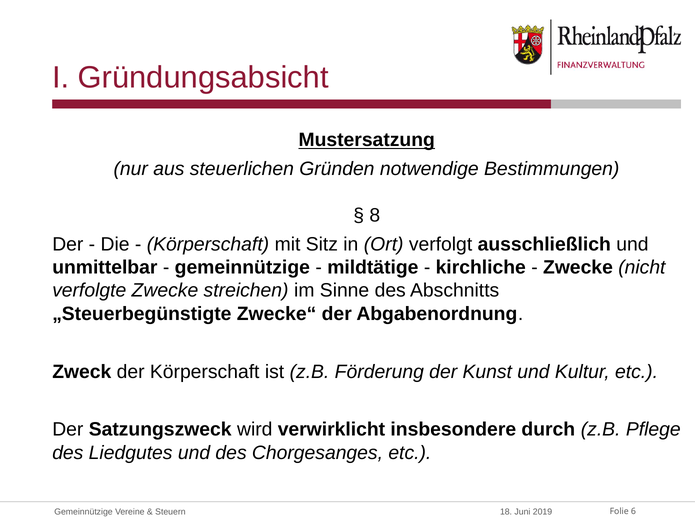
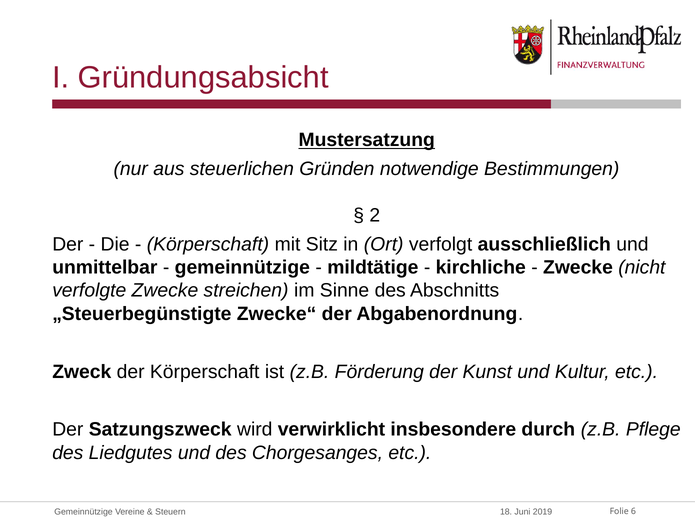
8: 8 -> 2
